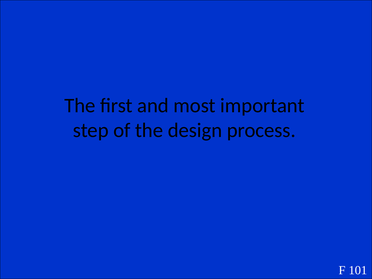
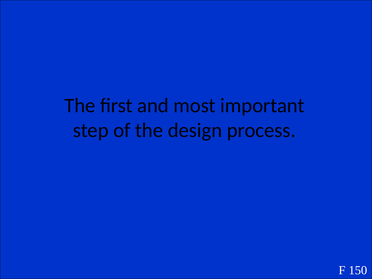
101: 101 -> 150
